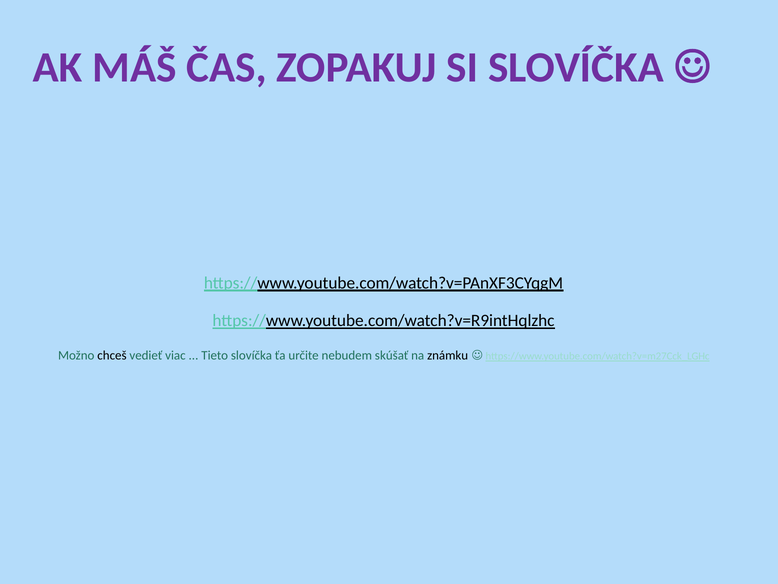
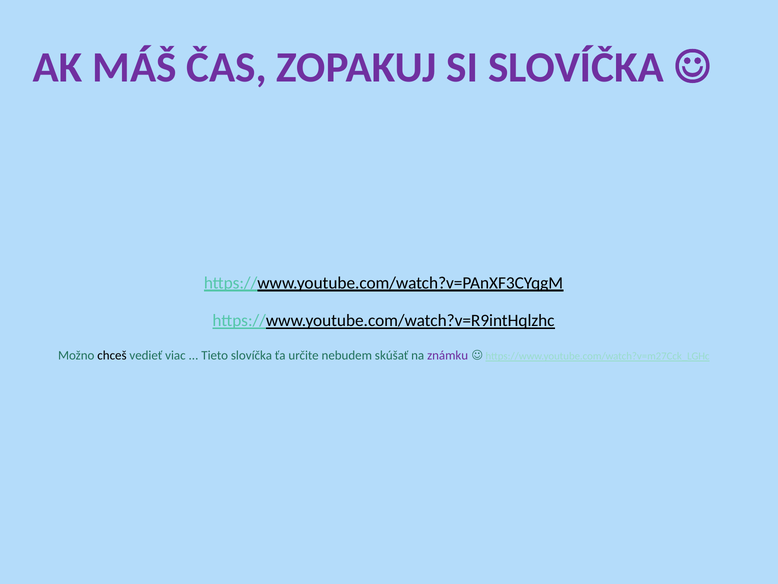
známku colour: black -> purple
